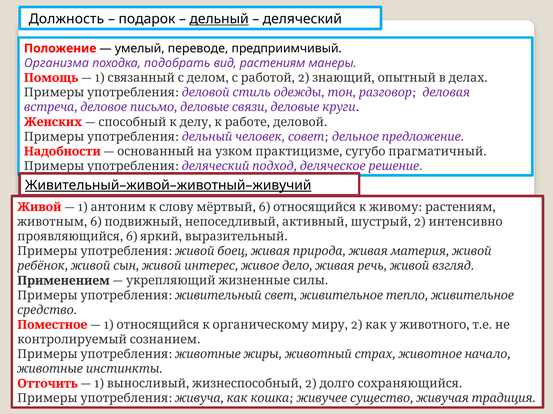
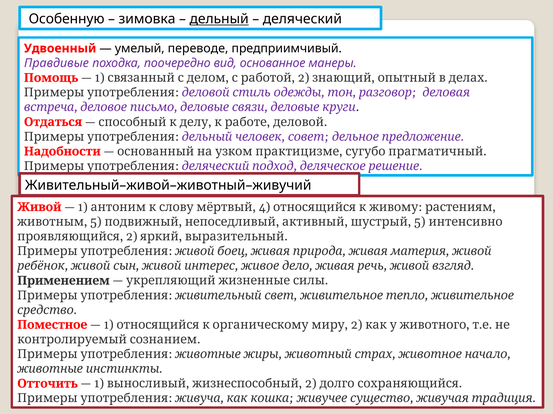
Должность: Должность -> Особенную
подарок: подарок -> зимовка
Положение: Положение -> Удвоенный
Организма: Организма -> Правдивые
подобрать: подобрать -> поочередно
вид растениям: растениям -> основанное
Женских: Женских -> Отдаться
Живительный–живой–животный–живучий underline: present -> none
6 at (265, 207): 6 -> 4
6 at (96, 222): 6 -> 5
2 at (420, 222): 2 -> 5
6 at (132, 237): 6 -> 2
